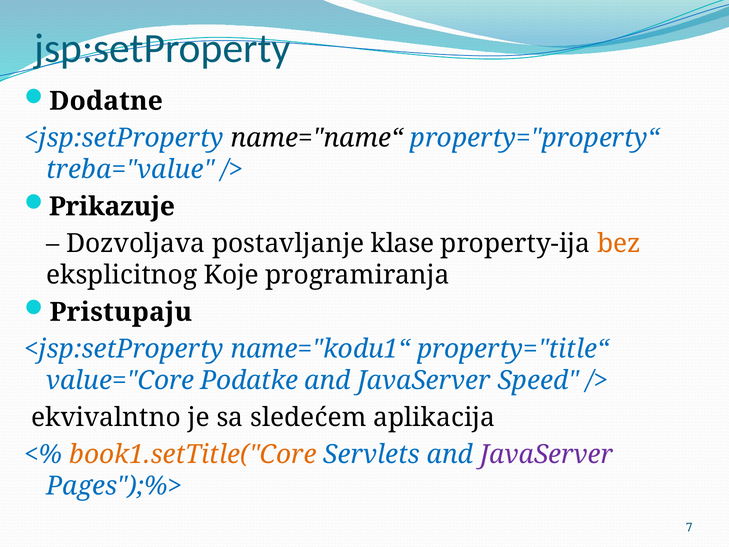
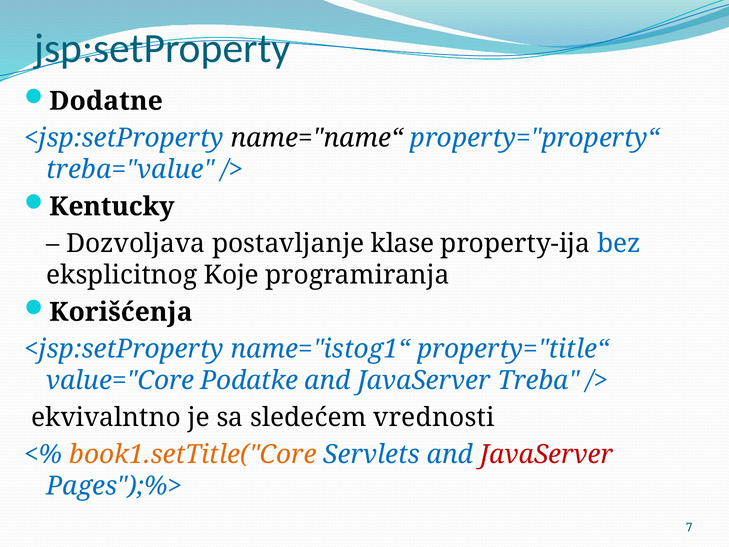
Prikazuje: Prikazuje -> Kentucky
bez colour: orange -> blue
Pristupaju: Pristupaju -> Korišćenja
name="kodu1“: name="kodu1“ -> name="istog1“
Speed: Speed -> Treba
aplikacija: aplikacija -> vrednosti
JavaServer at (547, 454) colour: purple -> red
